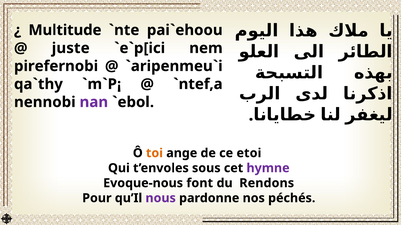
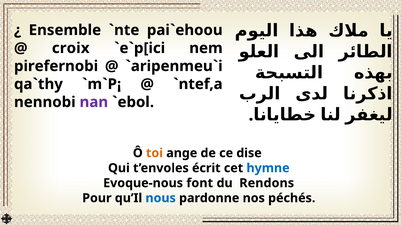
Multitude: Multitude -> Ensemble
juste: juste -> croix
etoi: etoi -> dise
sous: sous -> écrit
hymne colour: purple -> blue
nous colour: purple -> blue
